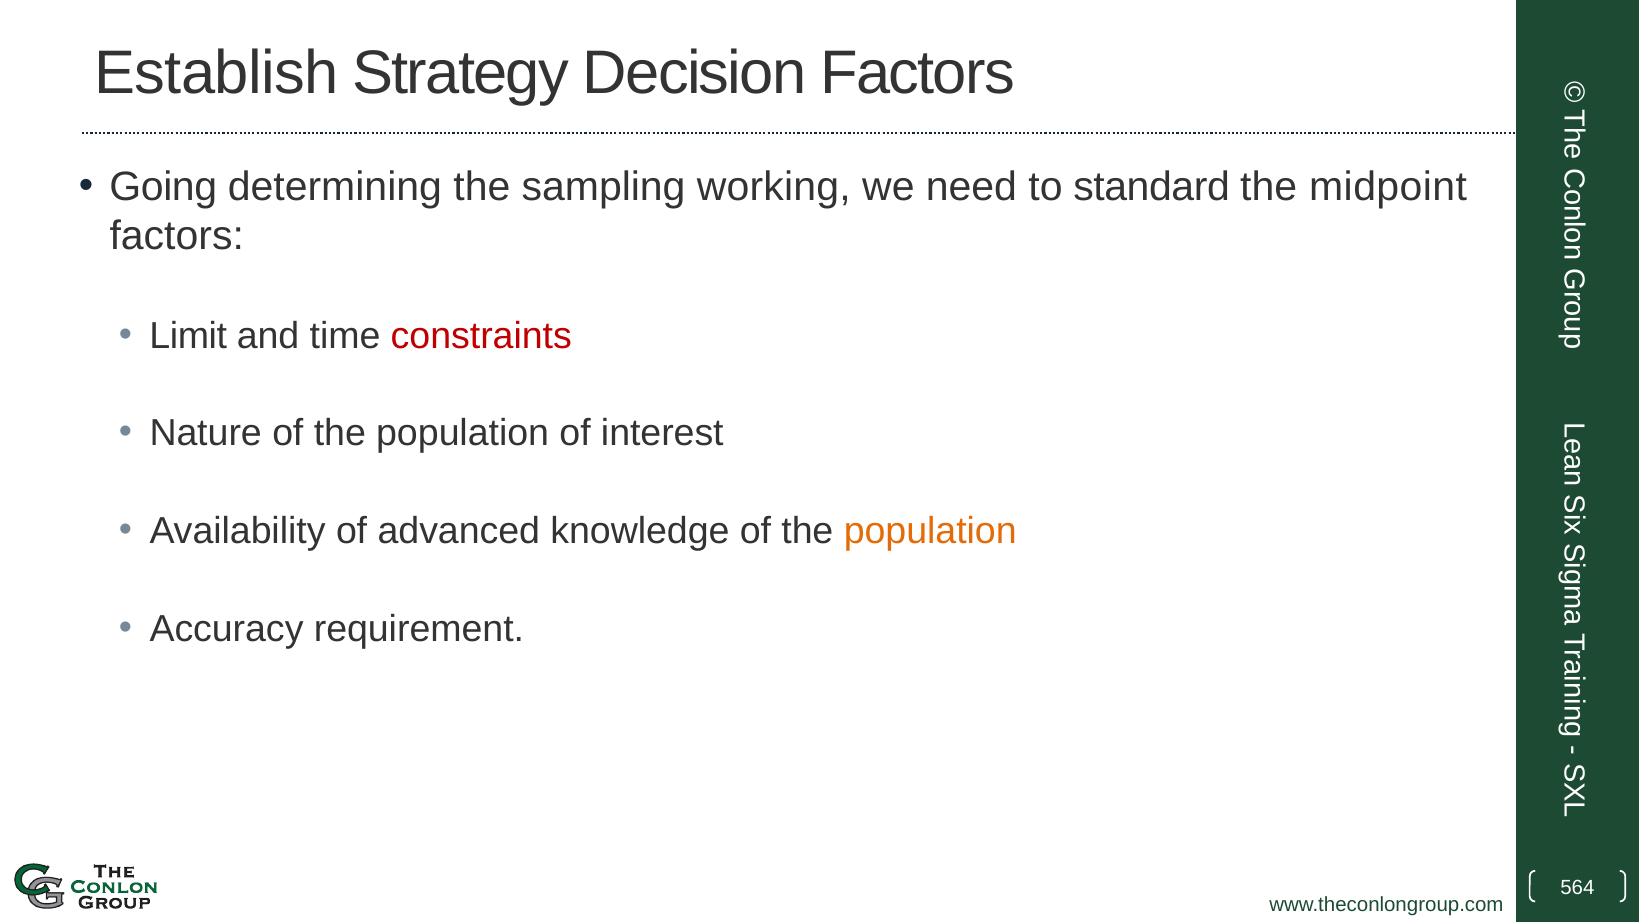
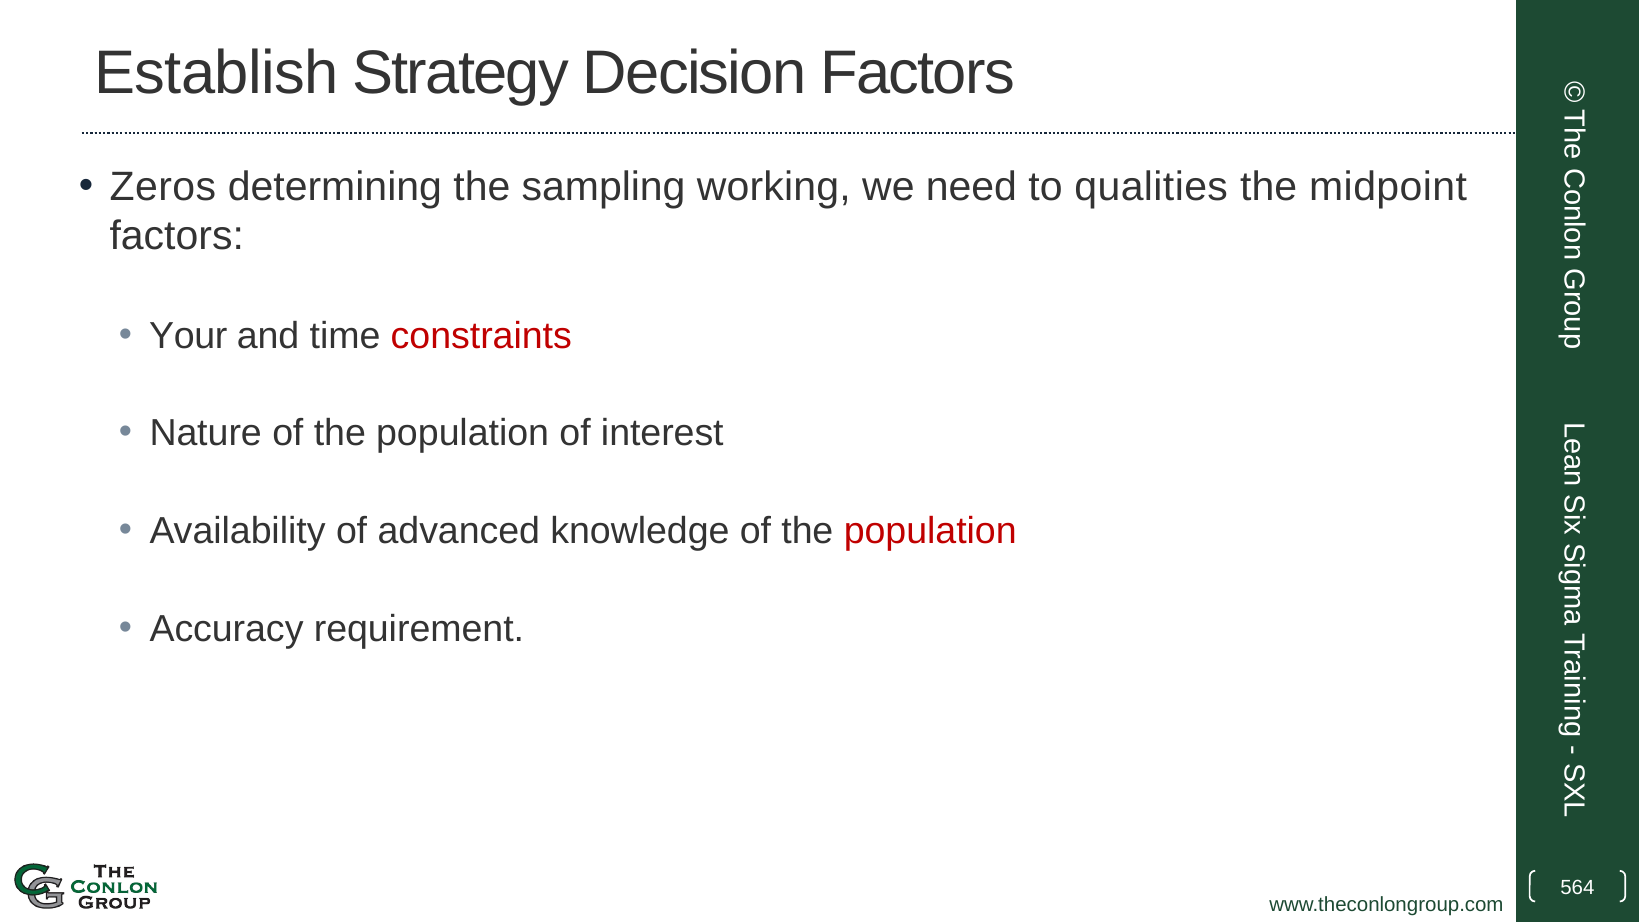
Going: Going -> Zeros
standard: standard -> qualities
Limit: Limit -> Your
population at (930, 531) colour: orange -> red
